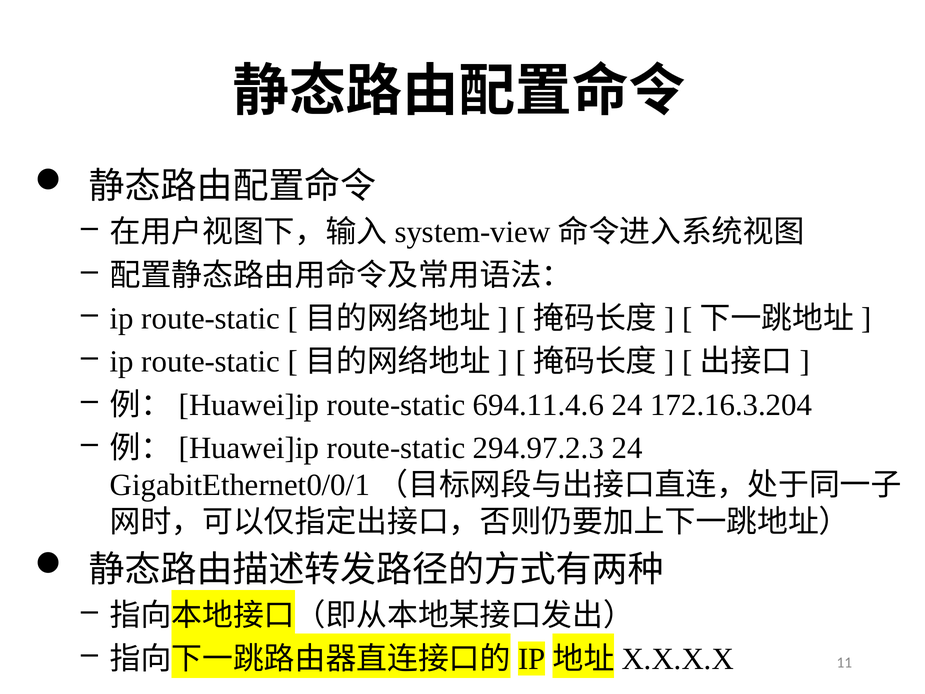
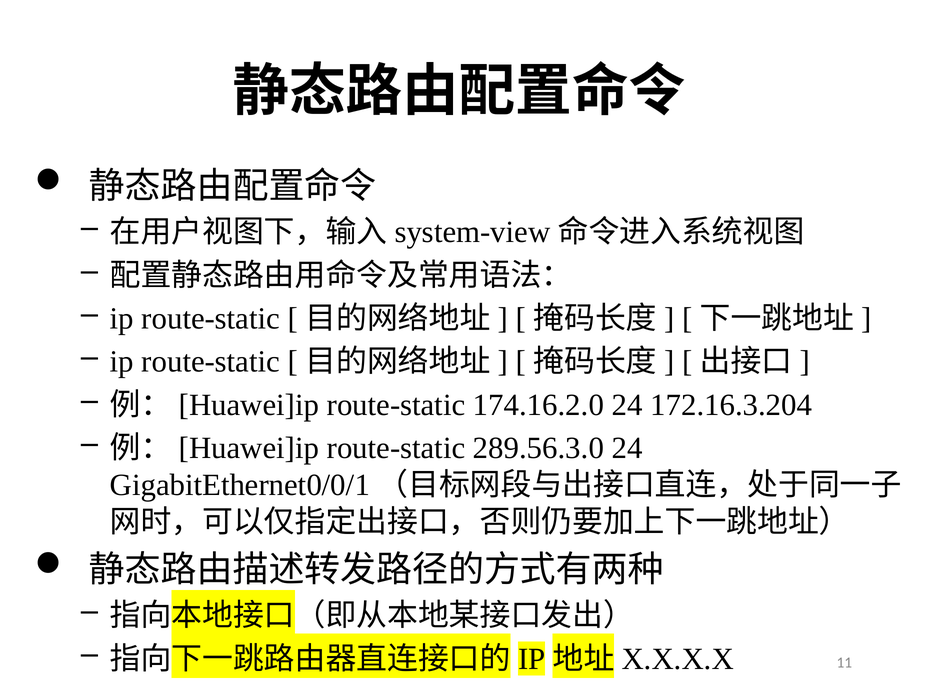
694.11.4.6: 694.11.4.6 -> 174.16.2.0
294.97.2.3: 294.97.2.3 -> 289.56.3.0
